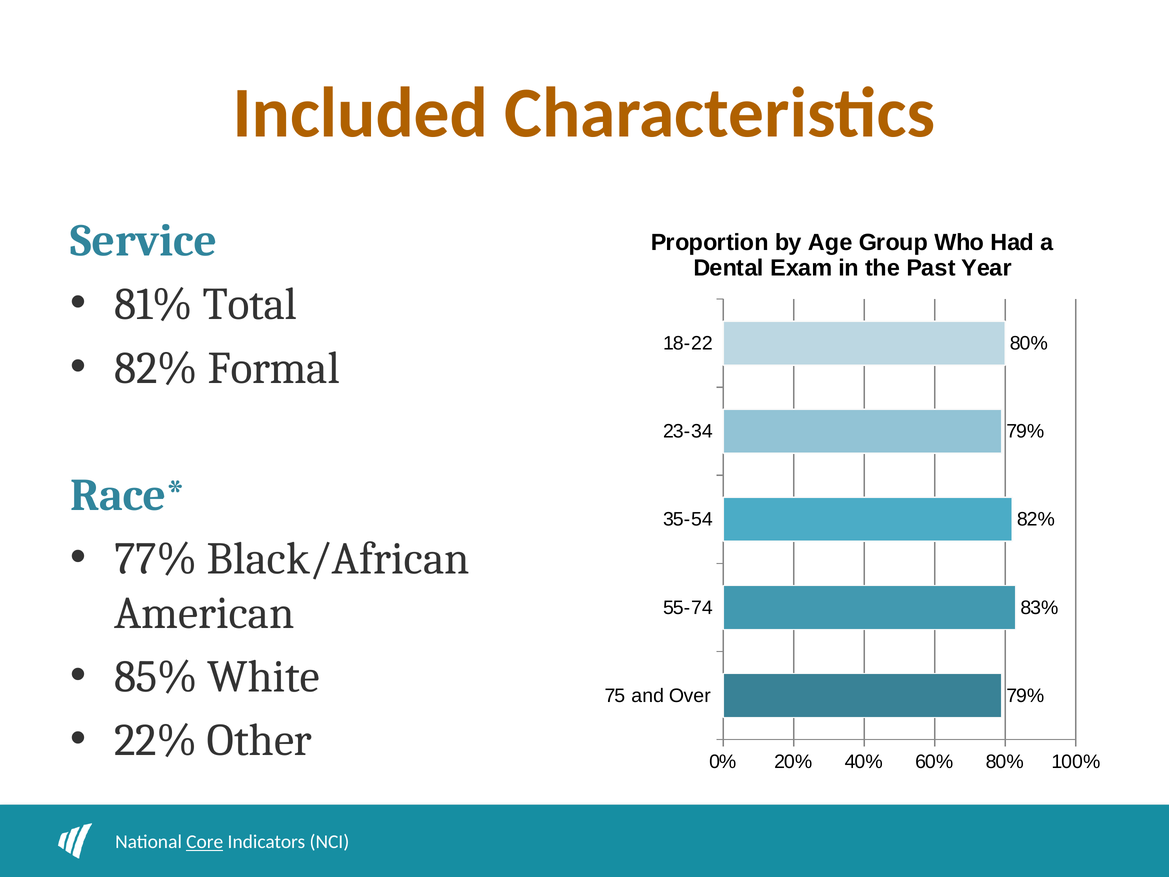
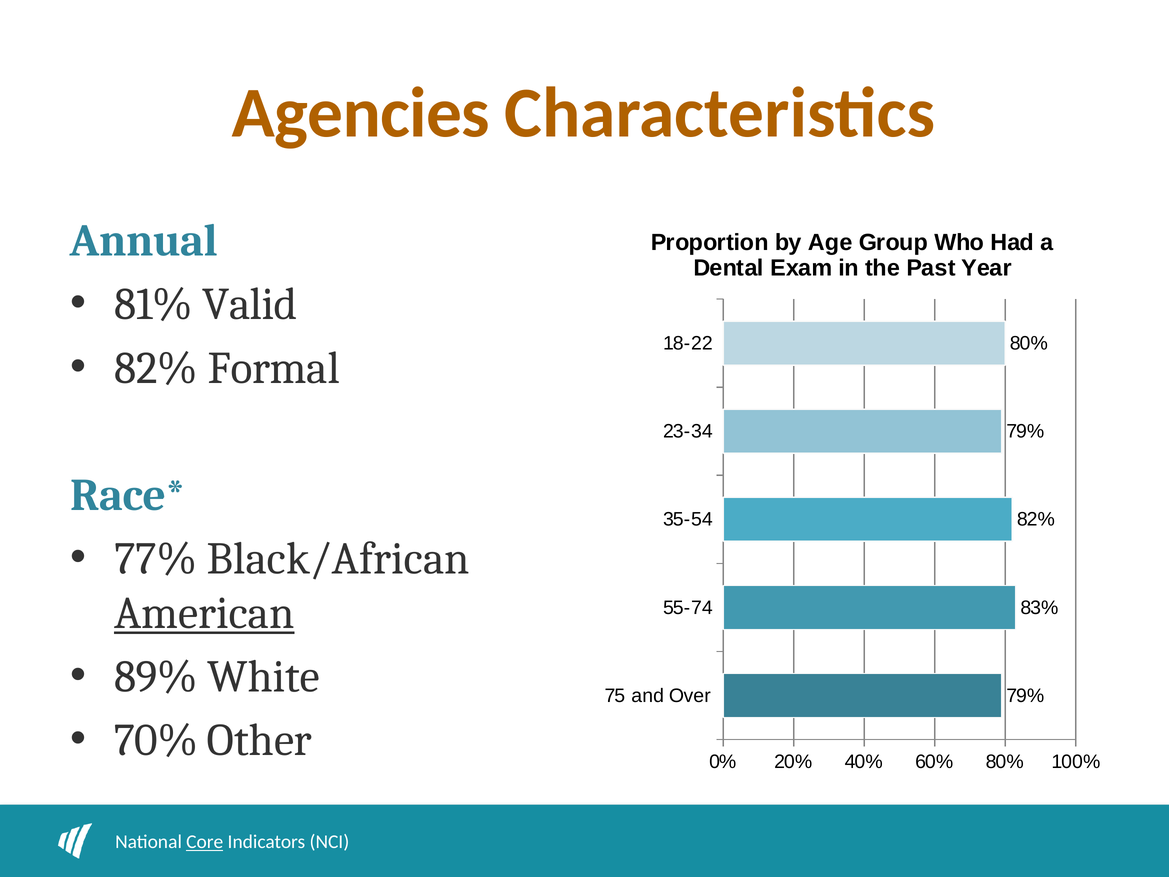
Included: Included -> Agencies
Service: Service -> Annual
Total: Total -> Valid
American underline: none -> present
85%: 85% -> 89%
22%: 22% -> 70%
